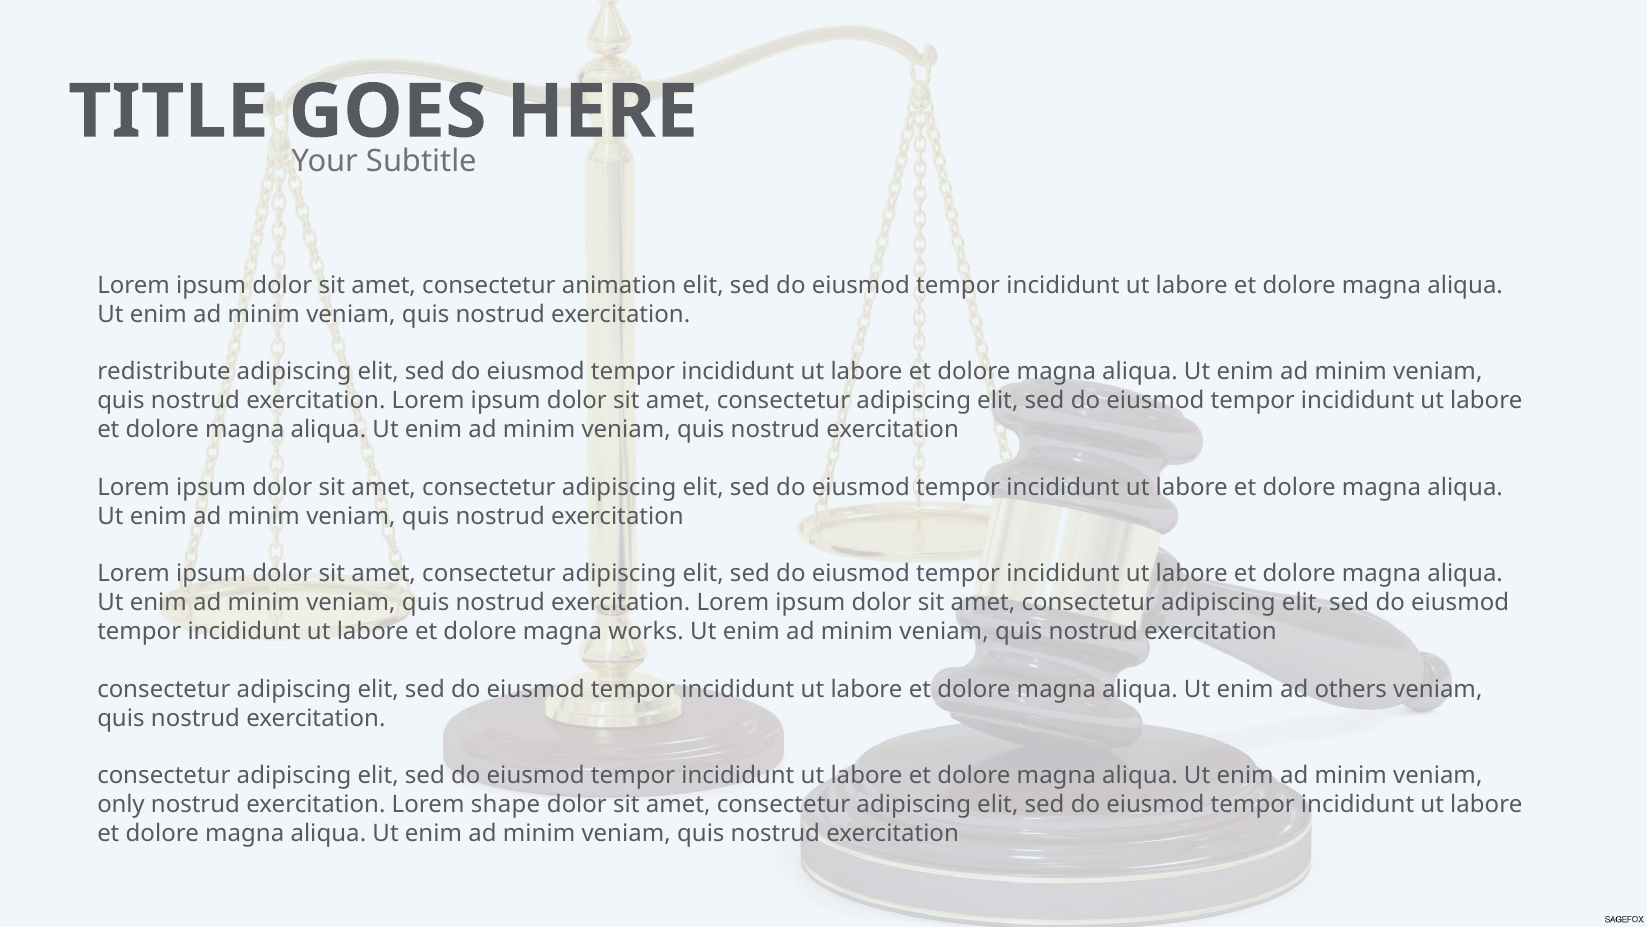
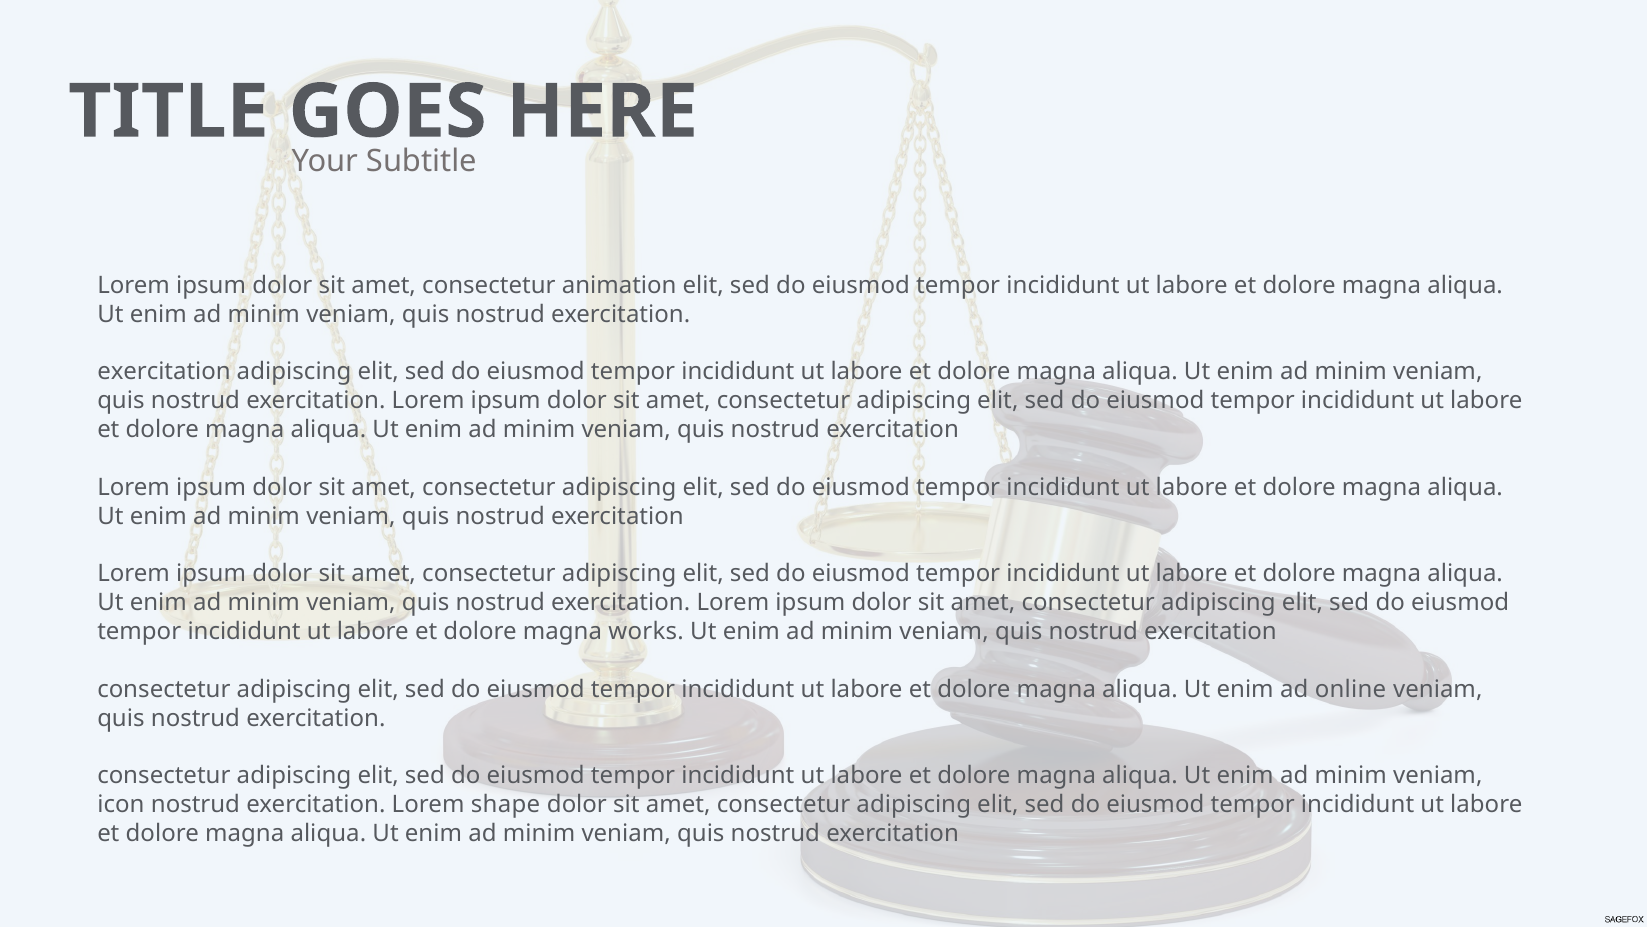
redistribute at (164, 372): redistribute -> exercitation
others: others -> online
only: only -> icon
